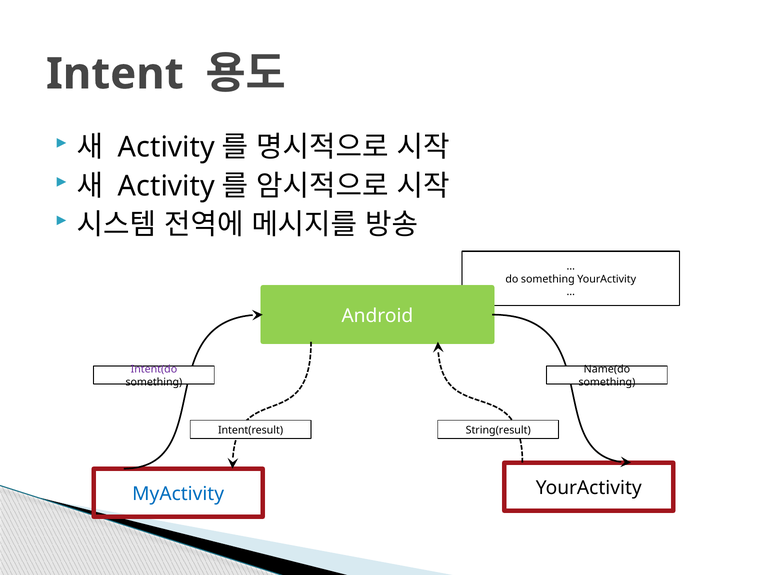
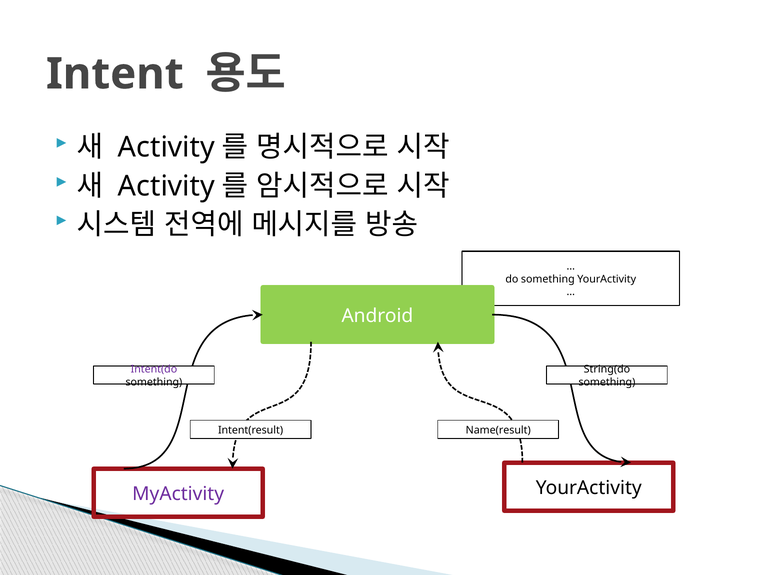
Name(do: Name(do -> String(do
String(result: String(result -> Name(result
MyActivity colour: blue -> purple
